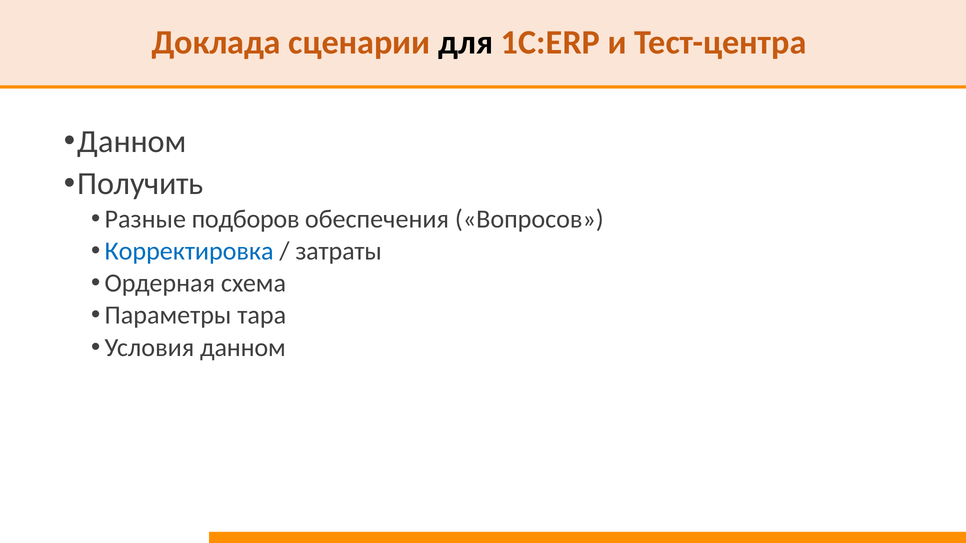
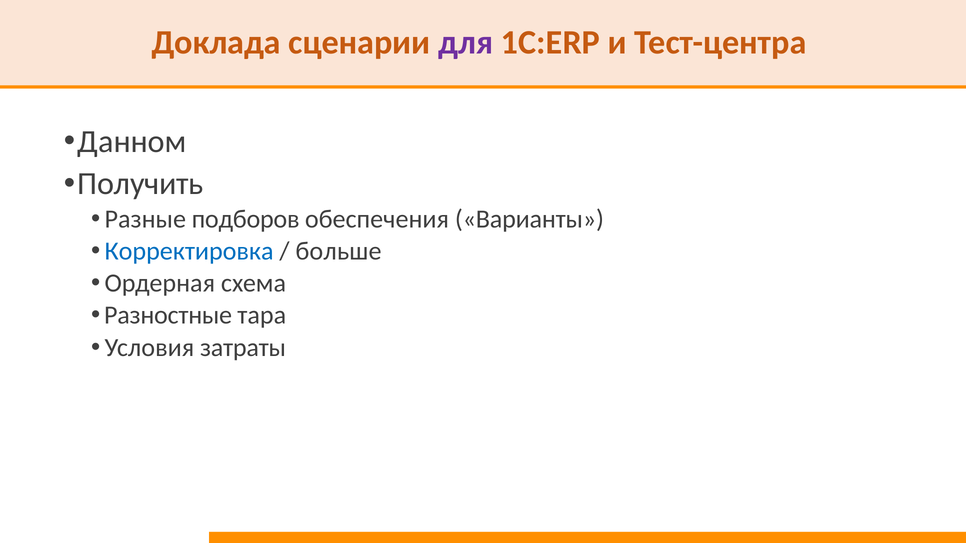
для colour: black -> purple
Вопросов: Вопросов -> Варианты
затраты: затраты -> больше
Параметры: Параметры -> Разностные
Условия данном: данном -> затраты
